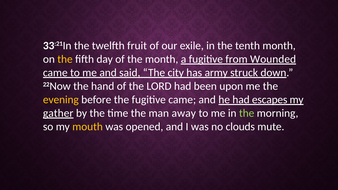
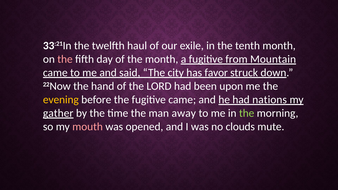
fruit: fruit -> haul
the at (65, 59) colour: yellow -> pink
Wounded: Wounded -> Mountain
army: army -> favor
escapes: escapes -> nations
mouth colour: yellow -> pink
